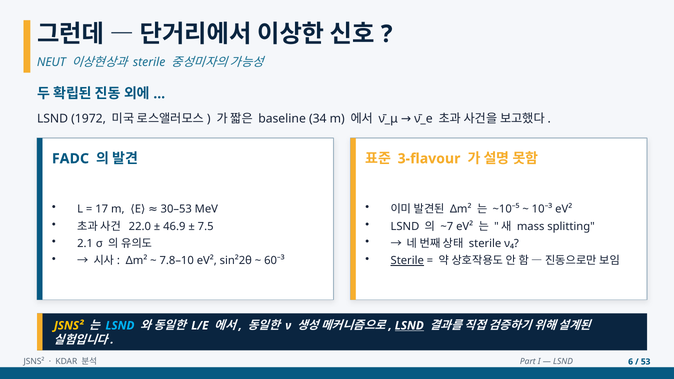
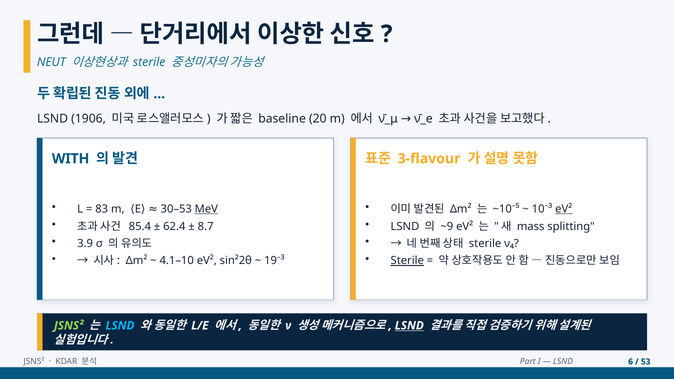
1972: 1972 -> 1906
34: 34 -> 20
FADC: FADC -> WITH
17: 17 -> 83
MeV underline: none -> present
eV² at (564, 209) underline: none -> present
22.0: 22.0 -> 85.4
46.9: 46.9 -> 62.4
7.5: 7.5 -> 8.7
~7: ~7 -> ~9
2.1: 2.1 -> 3.9
7.8–10: 7.8–10 -> 4.1–10
60⁻³: 60⁻³ -> 19⁻³
JSNS² at (69, 326) colour: yellow -> light green
